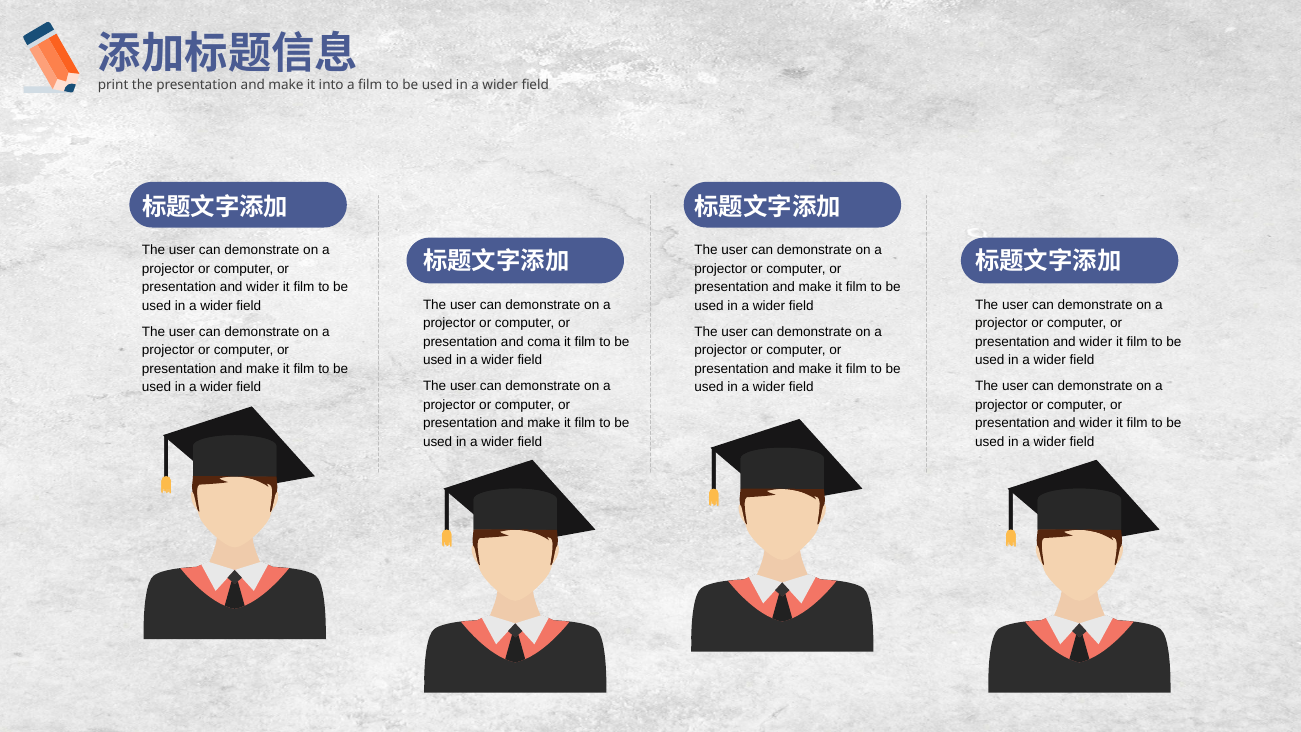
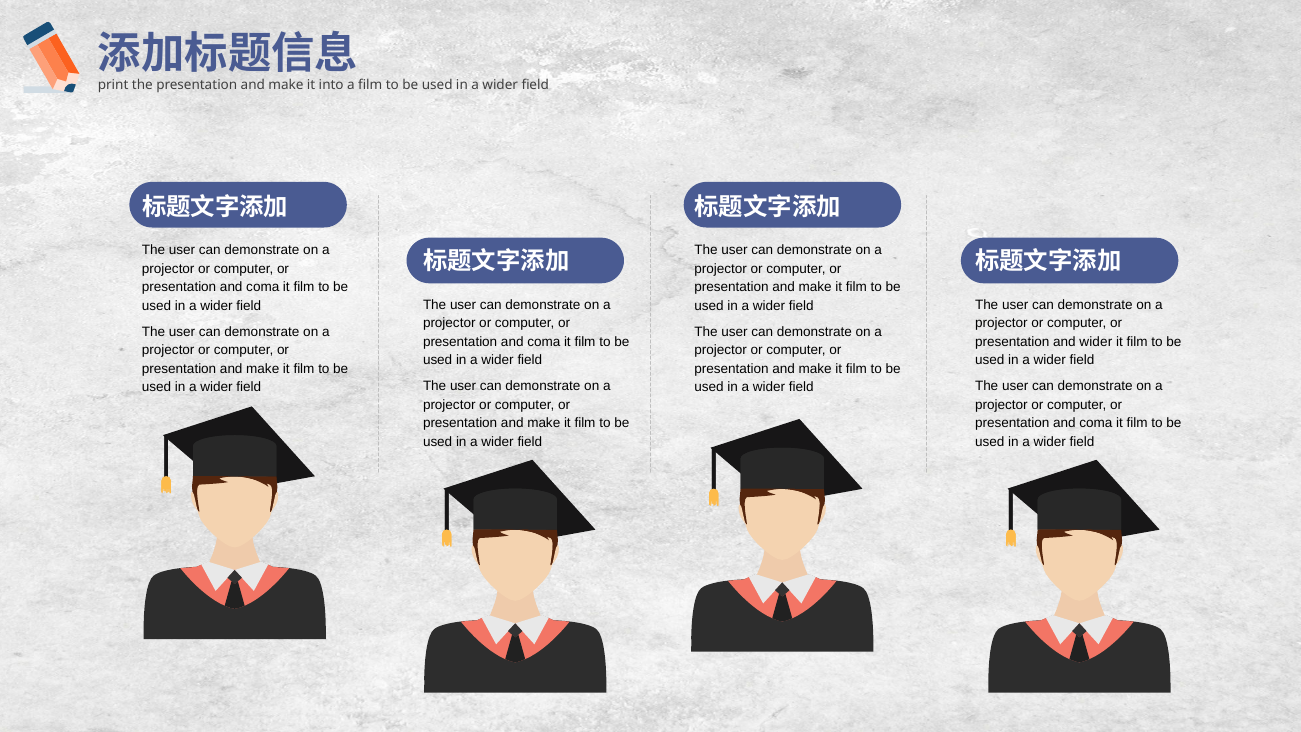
wider at (263, 287): wider -> coma
wider at (1096, 423): wider -> coma
